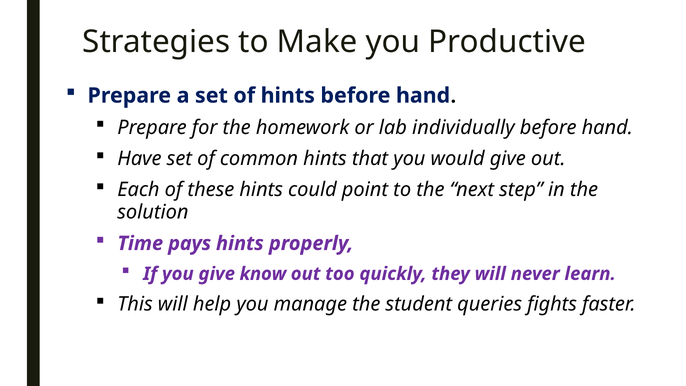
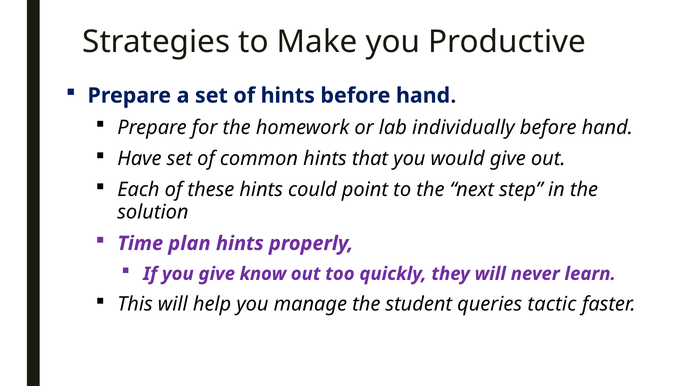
pays: pays -> plan
fights: fights -> tactic
